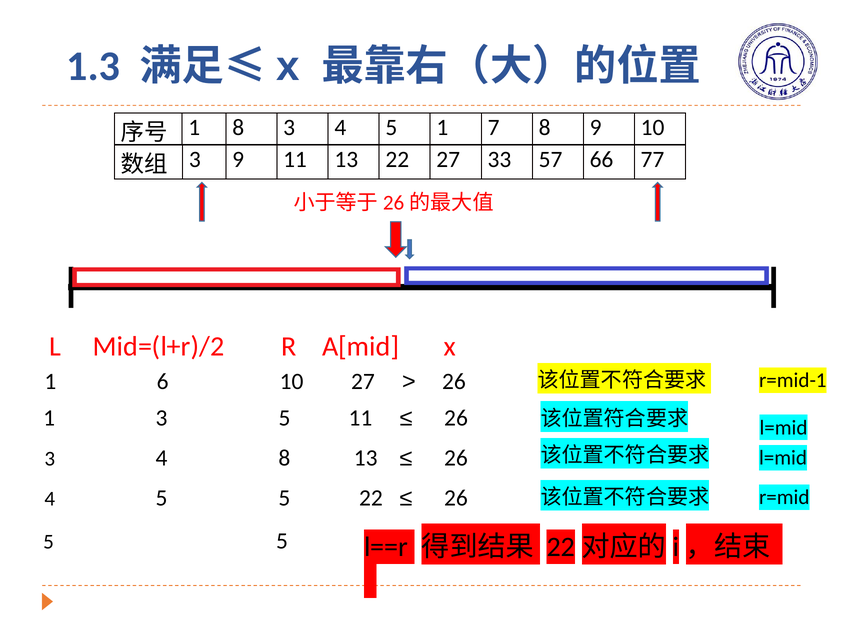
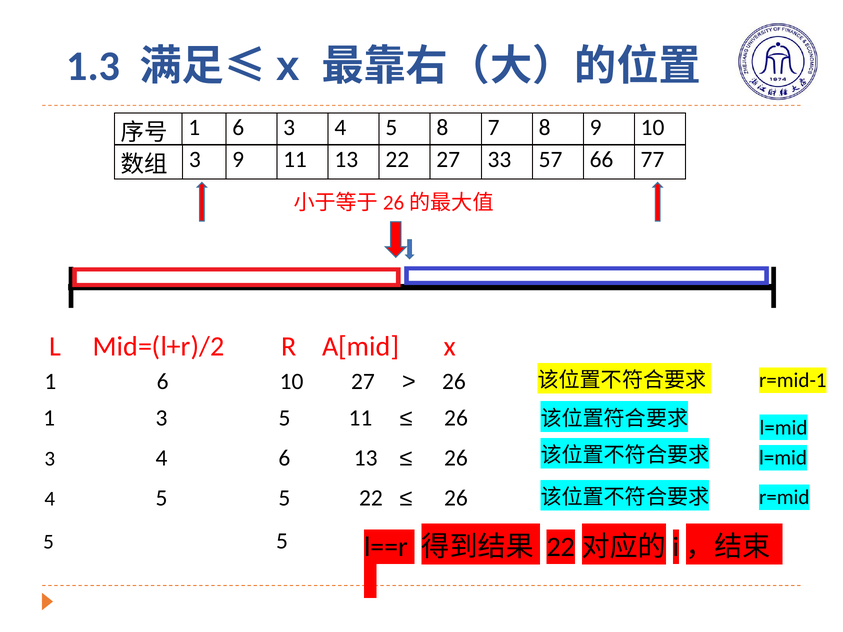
8 at (238, 128): 8 -> 6
5 1: 1 -> 8
4 8: 8 -> 6
